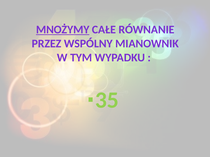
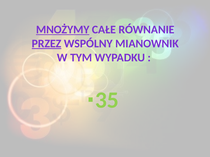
PRZEZ underline: none -> present
